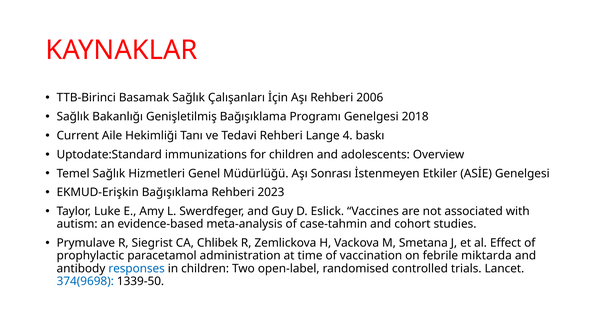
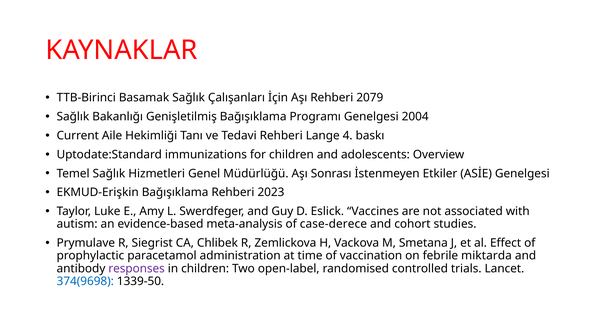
2006: 2006 -> 2079
2018: 2018 -> 2004
case-tahmin: case-tahmin -> case-derece
responses colour: blue -> purple
